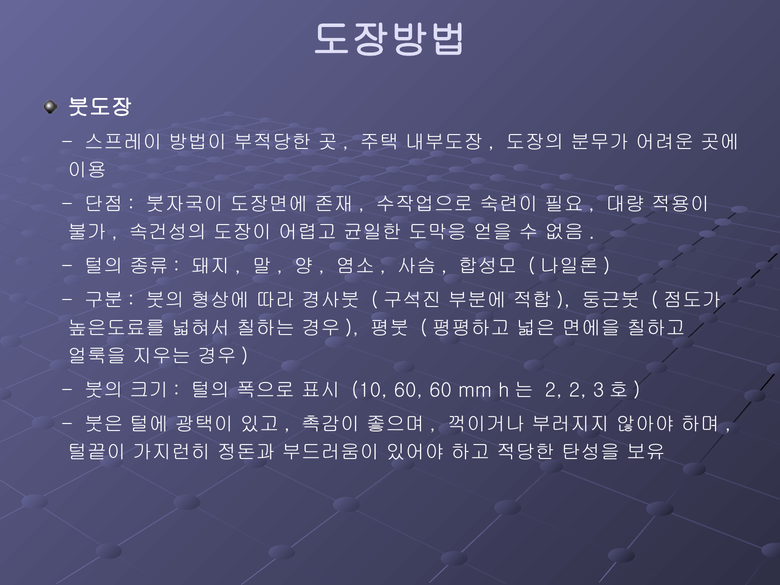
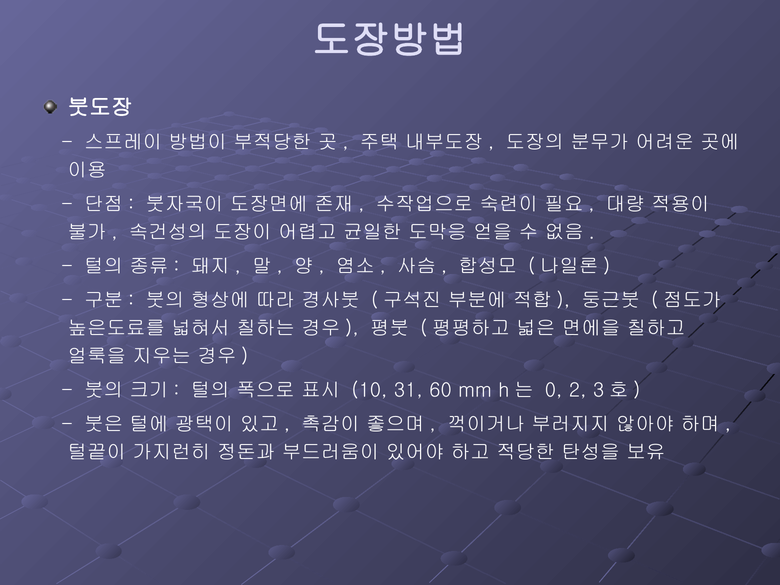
10 60: 60 -> 31
2 at (554, 390): 2 -> 0
